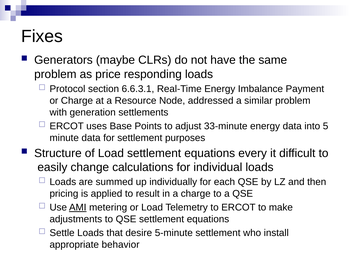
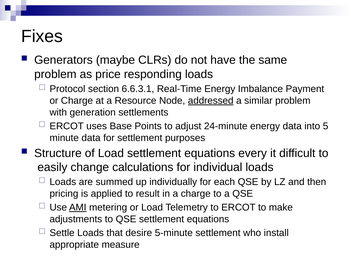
addressed underline: none -> present
33-minute: 33-minute -> 24-minute
behavior: behavior -> measure
